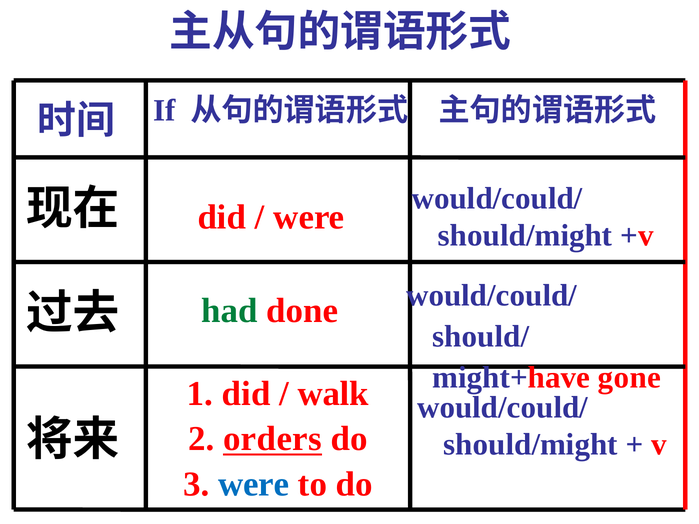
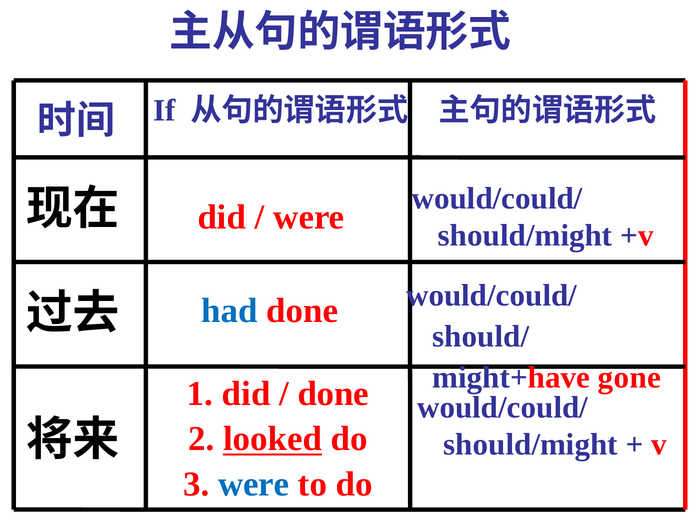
had colour: green -> blue
walk at (333, 394): walk -> done
orders: orders -> looked
